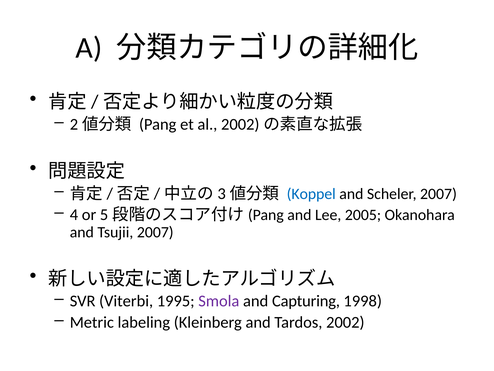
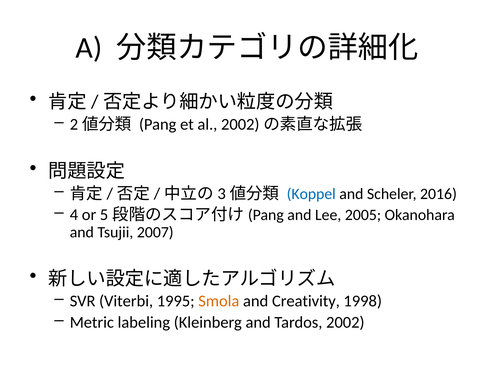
Scheler 2007: 2007 -> 2016
Smola colour: purple -> orange
Capturing: Capturing -> Creativity
